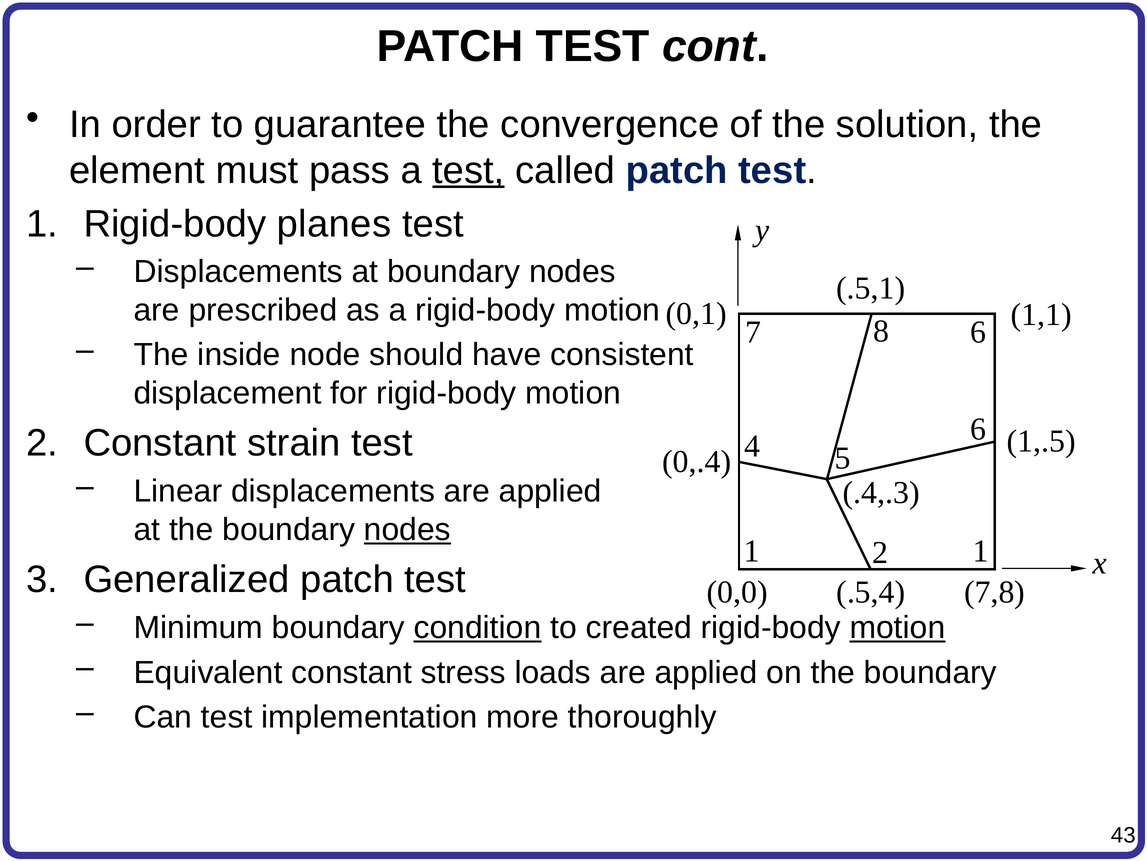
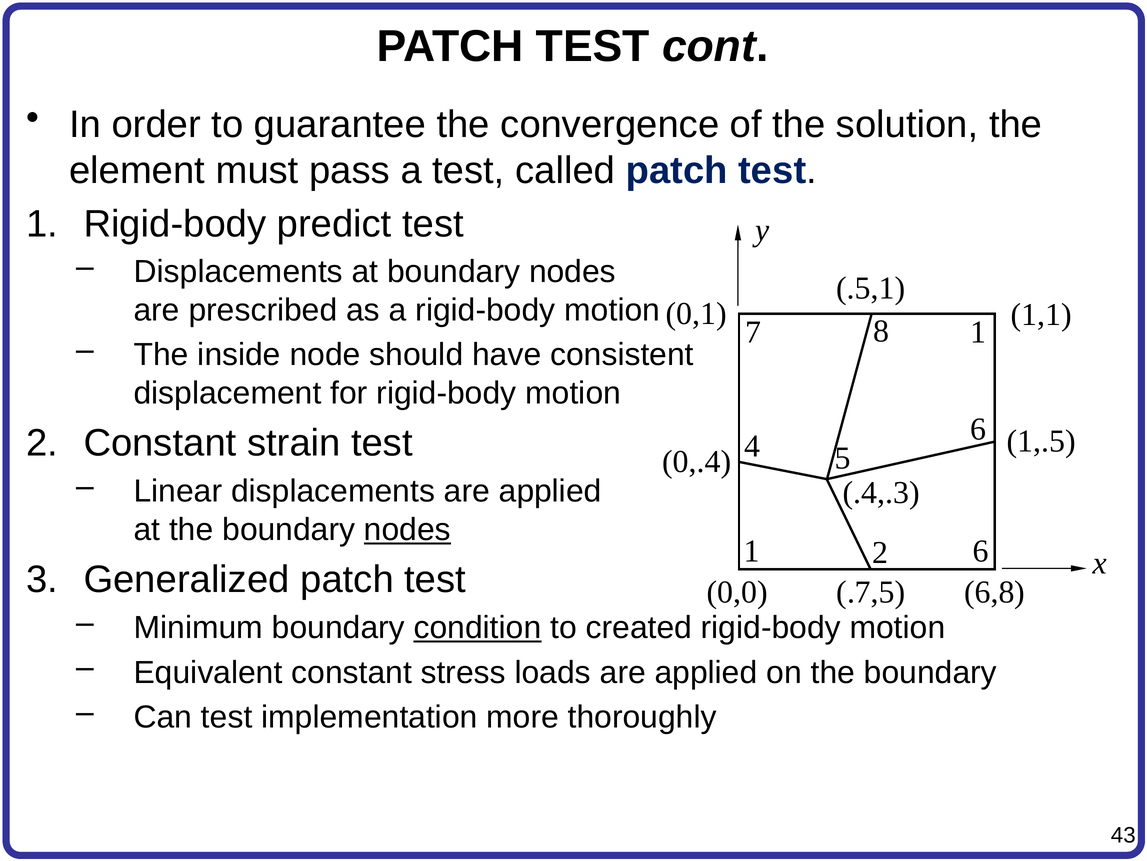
test at (468, 170) underline: present -> none
planes: planes -> predict
8 6: 6 -> 1
2 1: 1 -> 6
.5,4: .5,4 -> .7,5
7,8: 7,8 -> 6,8
motion at (898, 627) underline: present -> none
